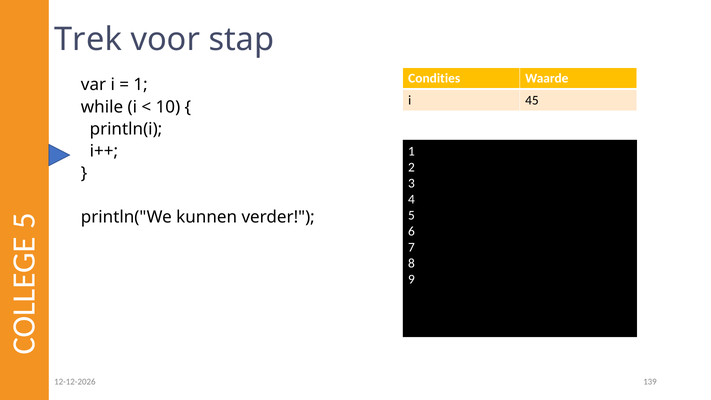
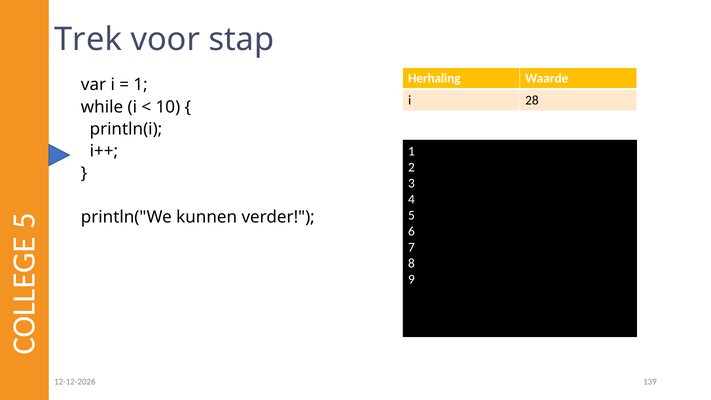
Condities: Condities -> Herhaling
45: 45 -> 28
